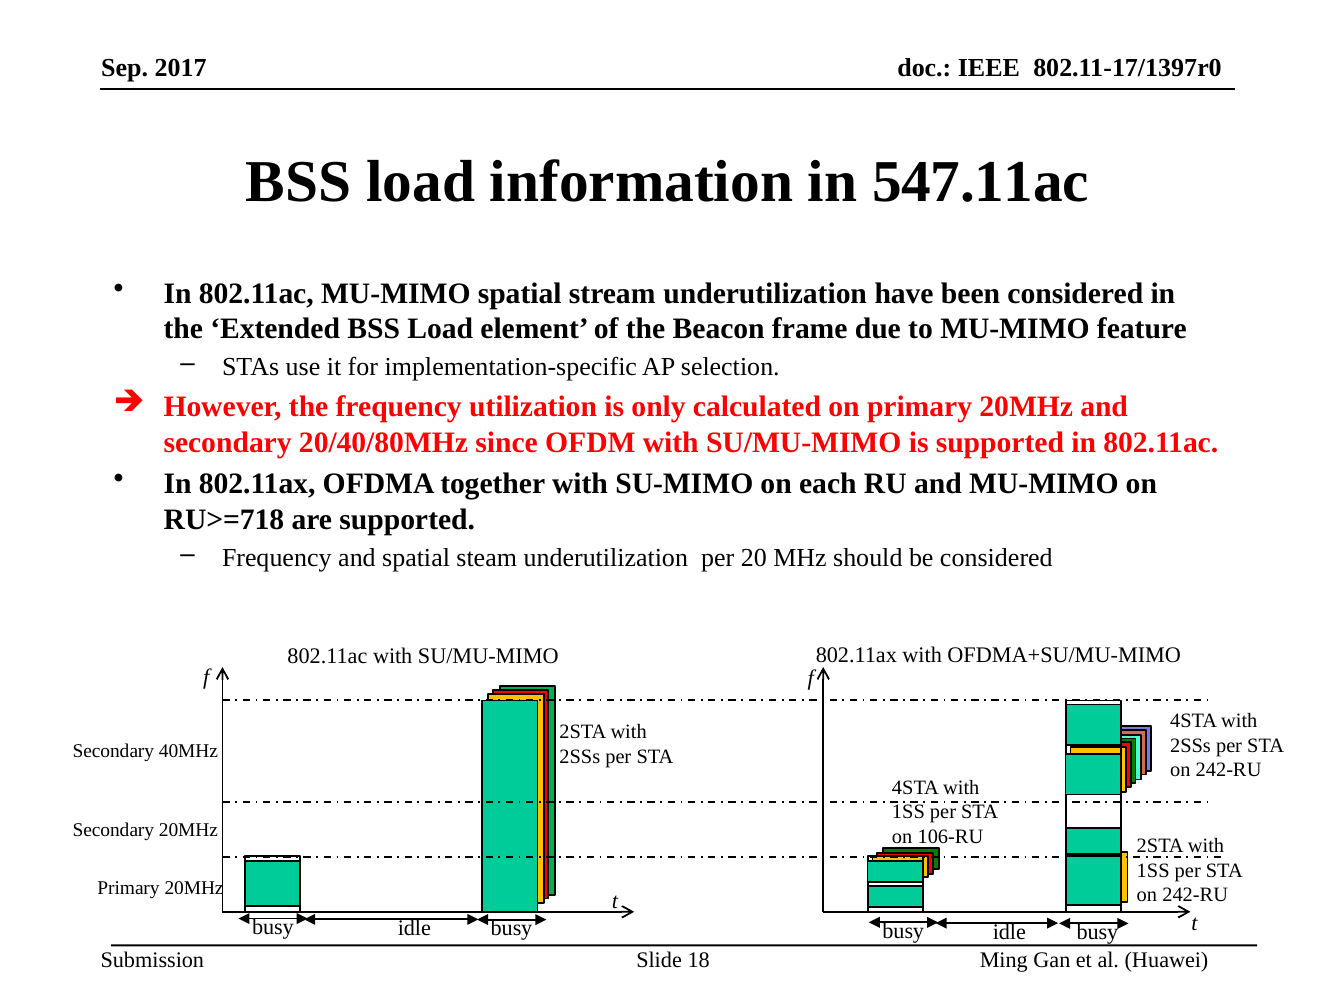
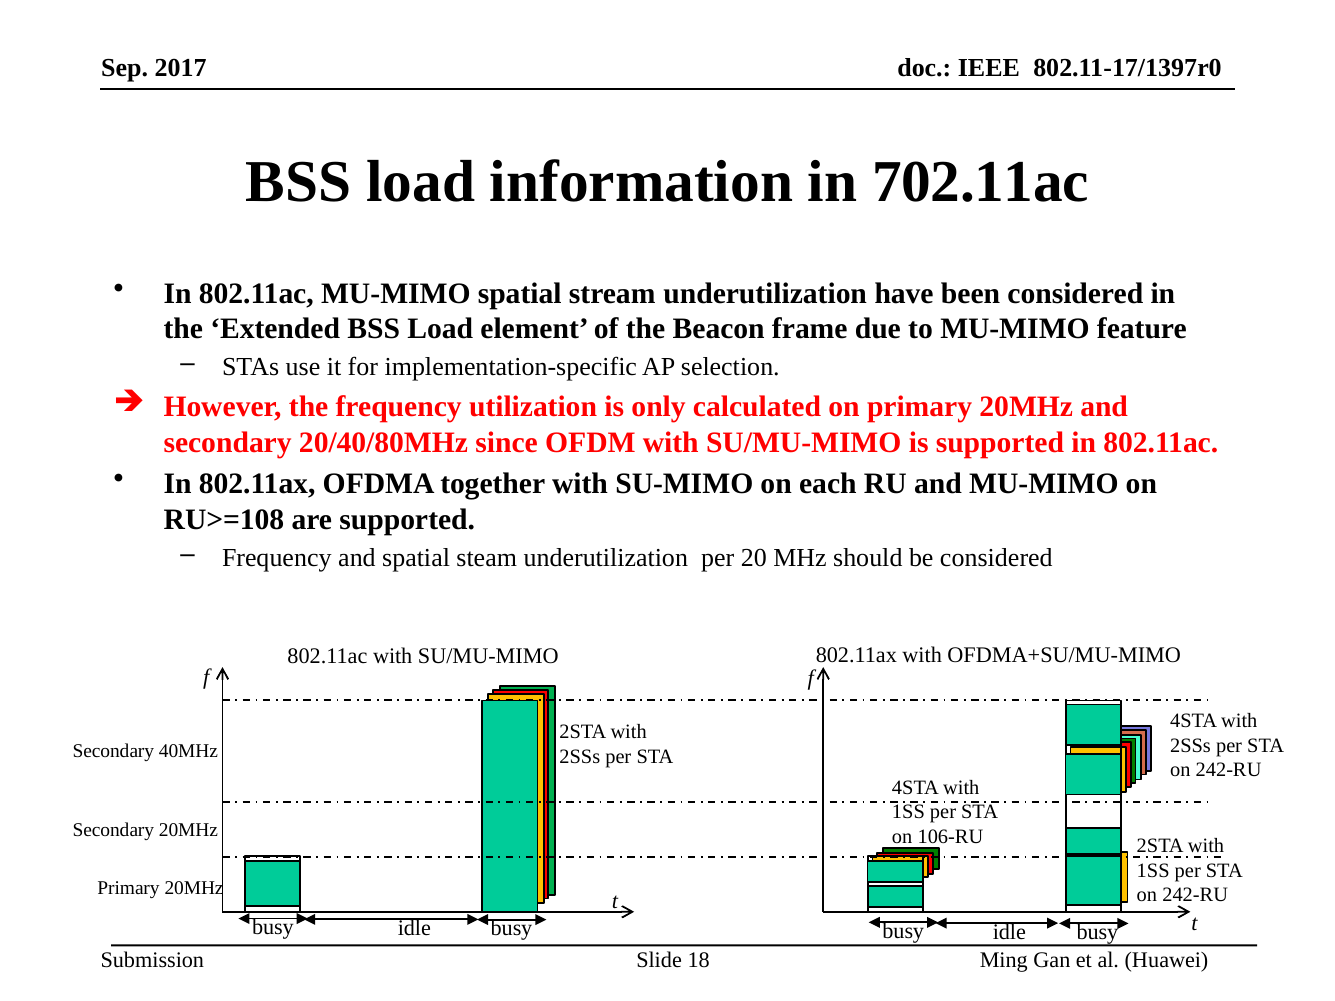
547.11ac: 547.11ac -> 702.11ac
RU>=718: RU>=718 -> RU>=108
